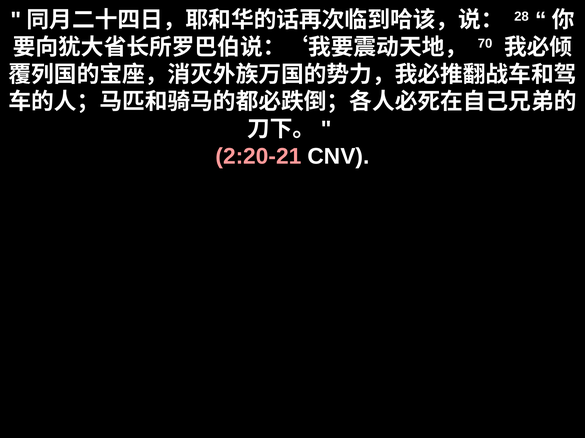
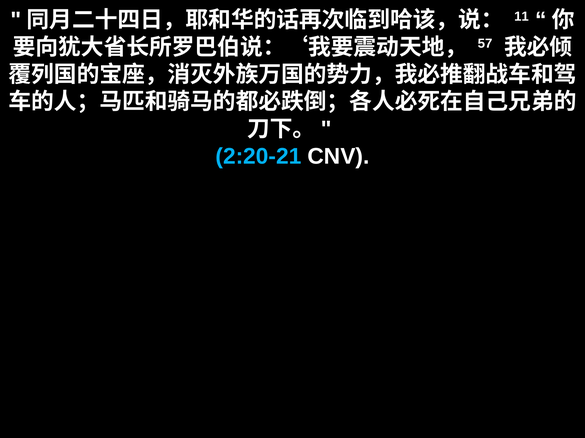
28: 28 -> 11
70: 70 -> 57
2:20-21 colour: pink -> light blue
